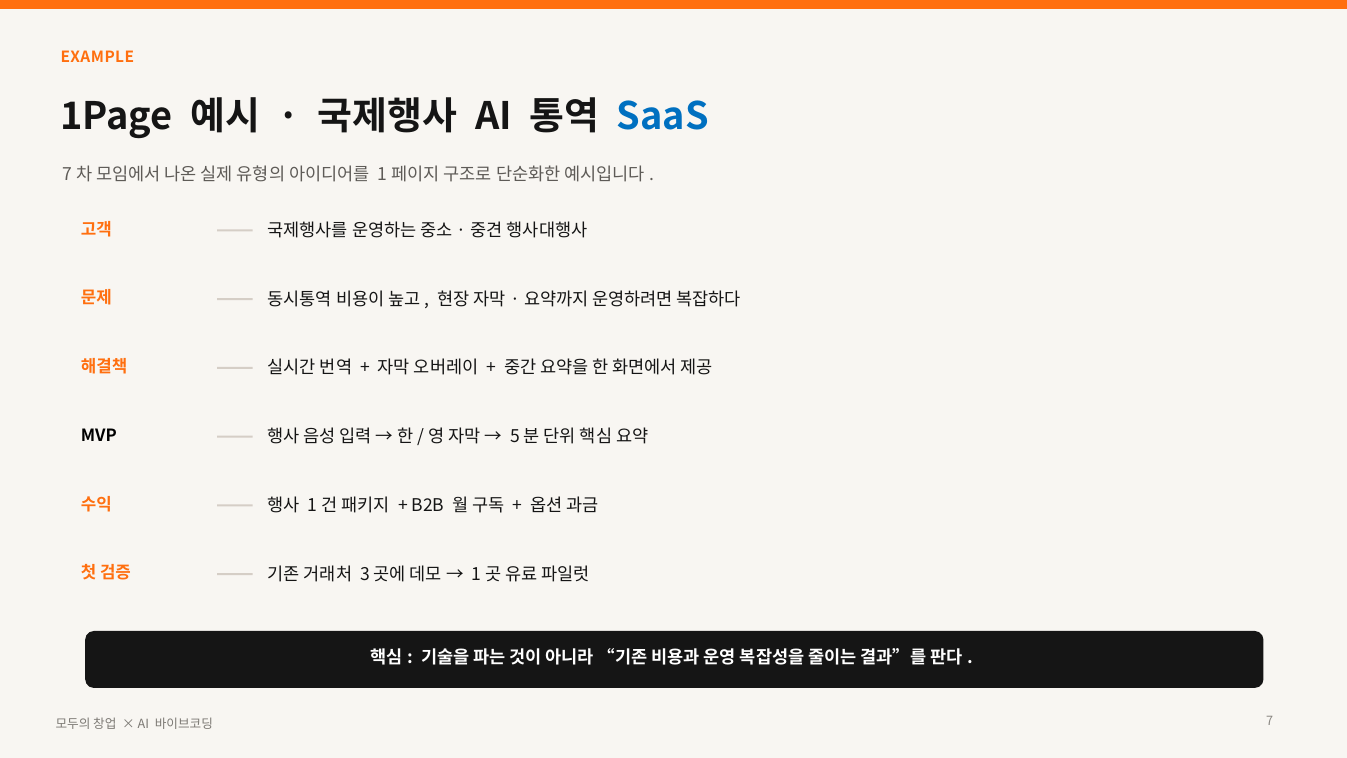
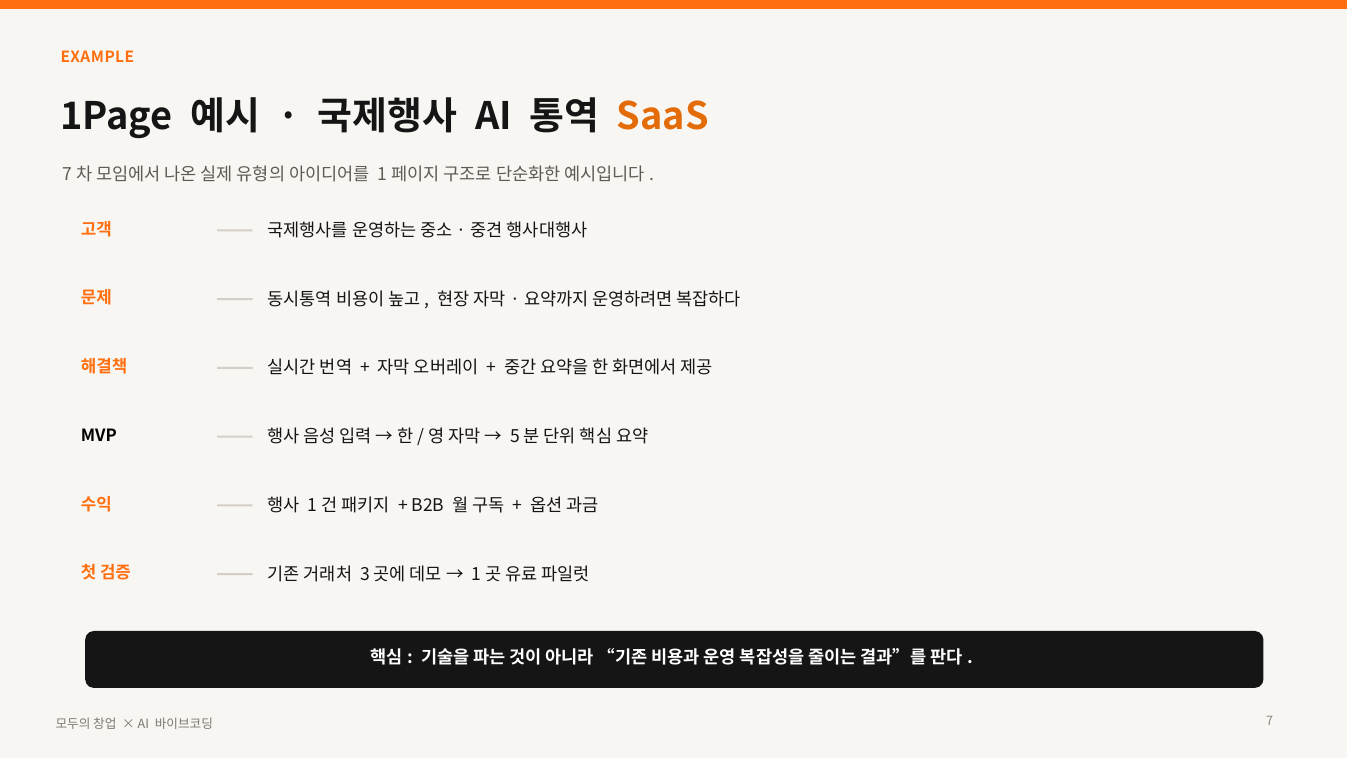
SaaS colour: blue -> orange
